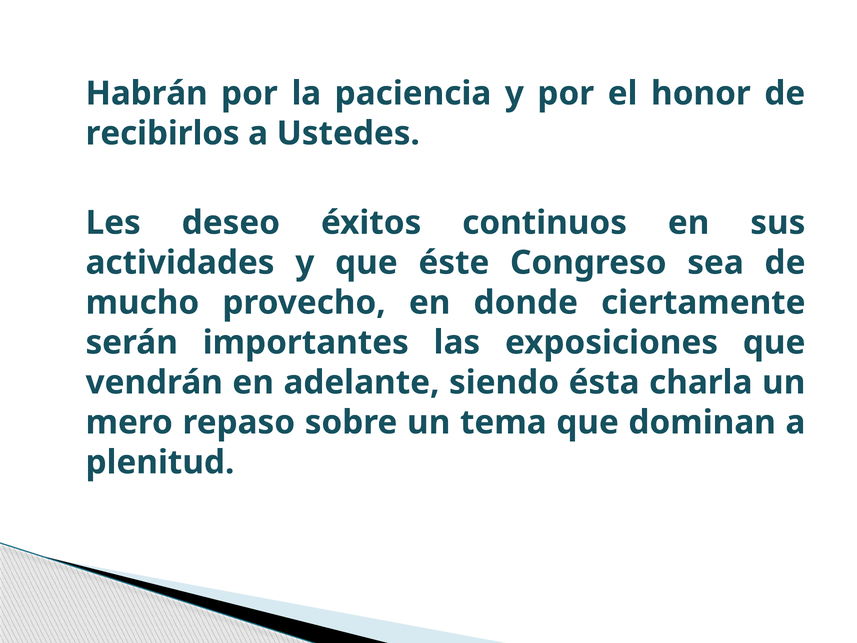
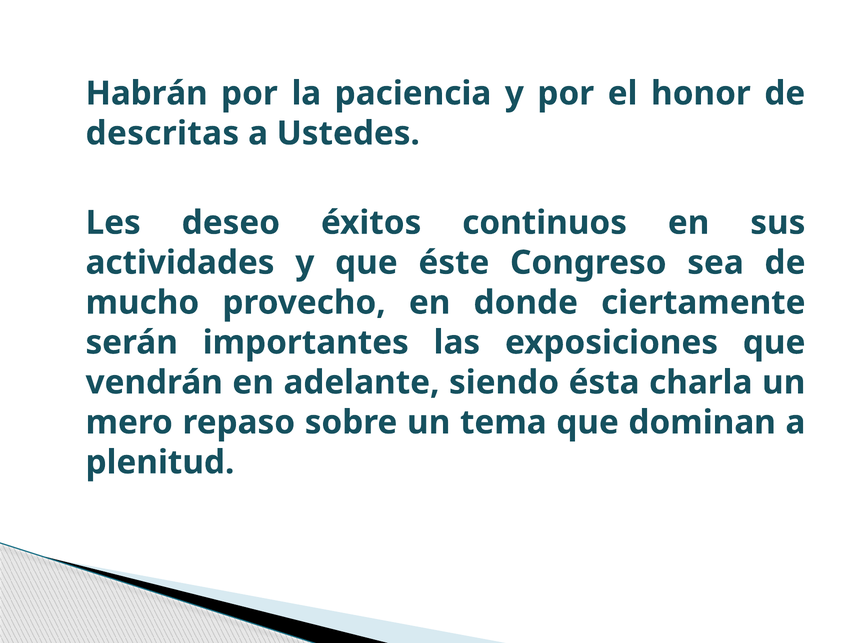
recibirlos: recibirlos -> descritas
